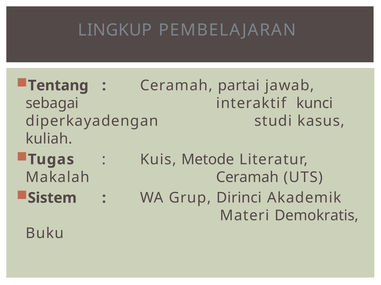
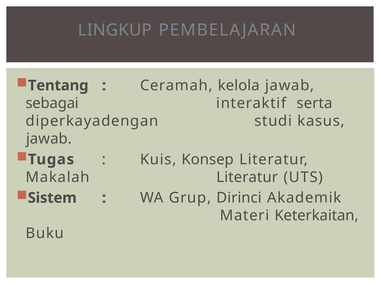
partai: partai -> kelola
kunci: kunci -> serta
kuliah at (49, 139): kuliah -> jawab
Metode: Metode -> Konsep
Makalah Ceramah: Ceramah -> Literatur
Demokratis: Demokratis -> Keterkaitan
